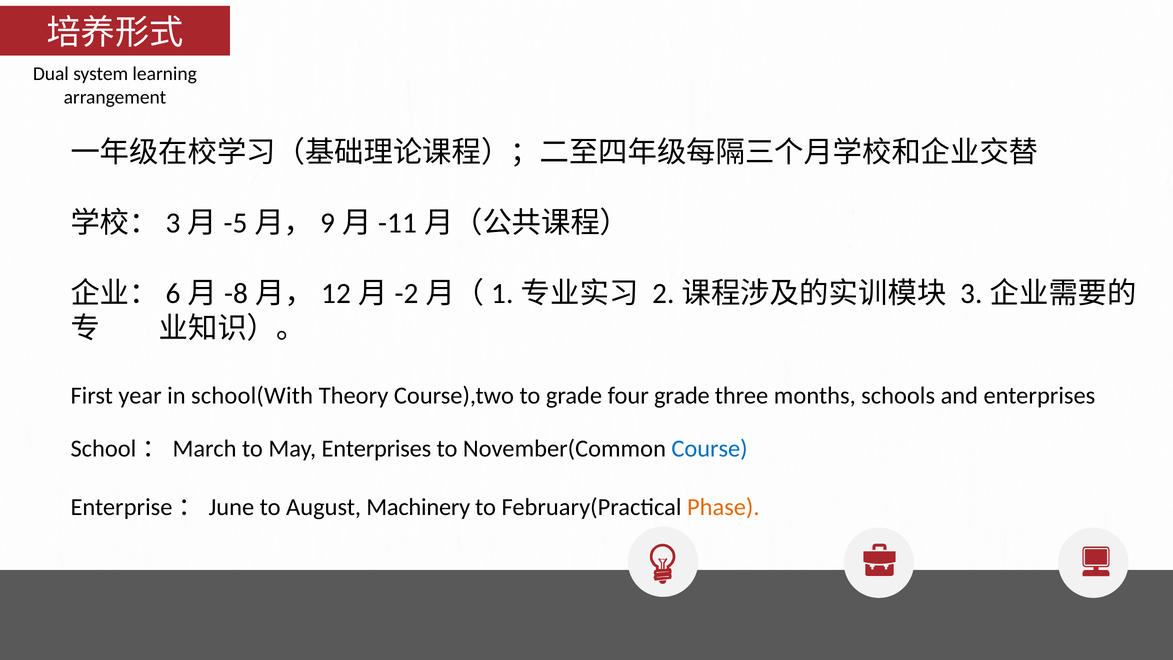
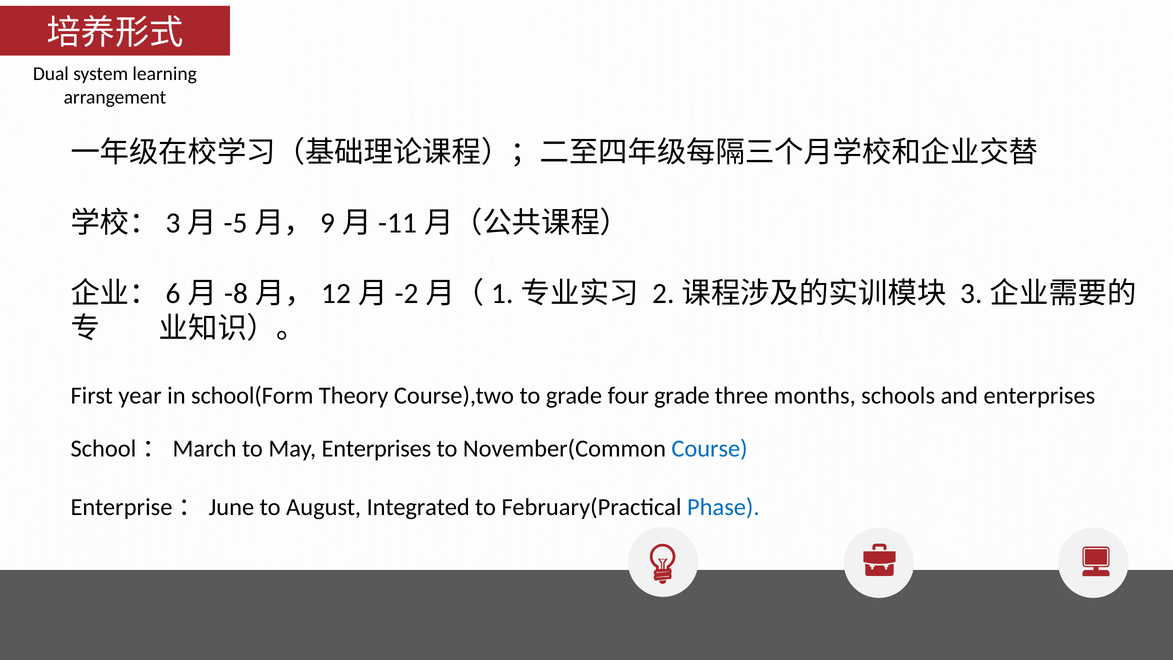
school(With: school(With -> school(Form
Machinery: Machinery -> Integrated
Phase colour: orange -> blue
